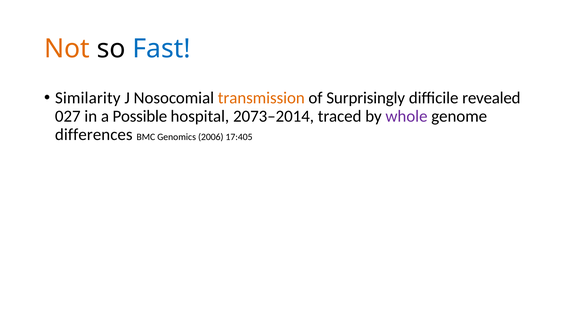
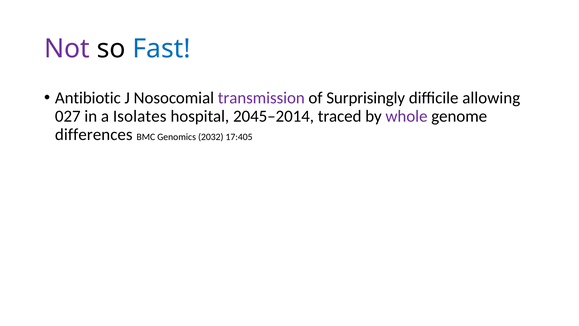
Not colour: orange -> purple
Similarity: Similarity -> Antibiotic
transmission colour: orange -> purple
revealed: revealed -> allowing
Possible: Possible -> Isolates
2073–2014: 2073–2014 -> 2045–2014
2006: 2006 -> 2032
